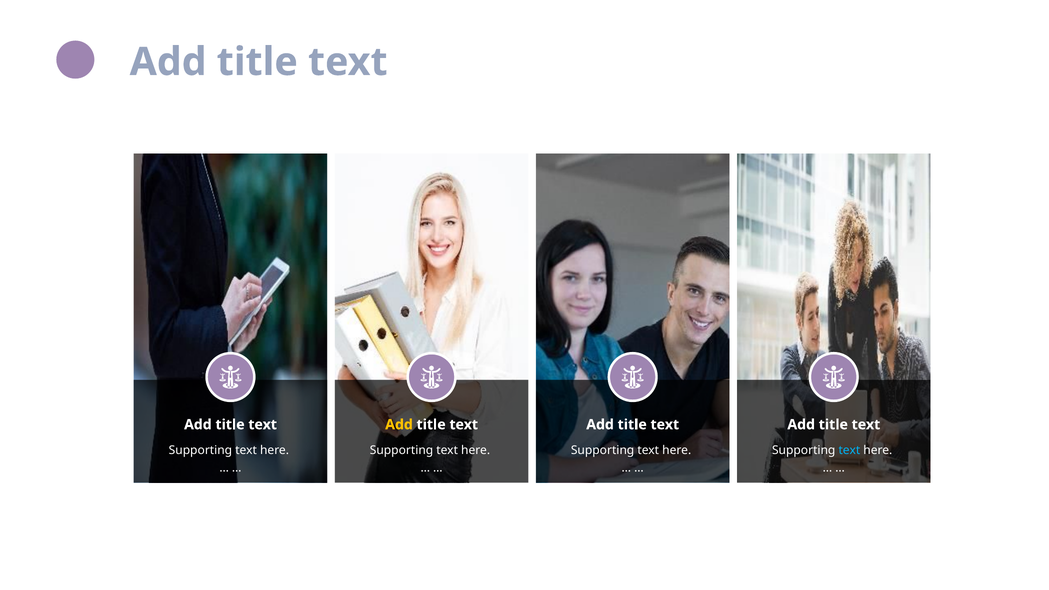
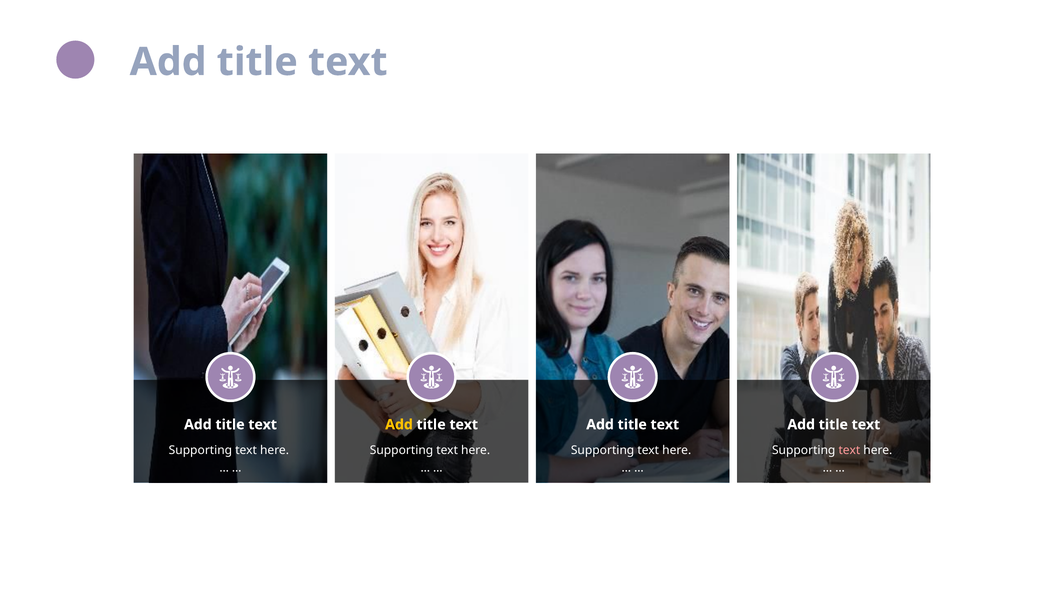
text at (849, 450) colour: light blue -> pink
